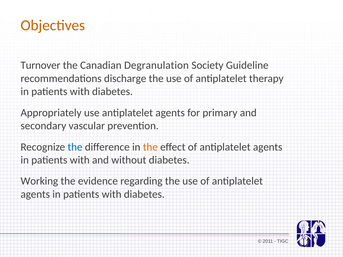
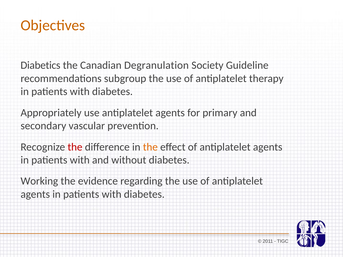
Turnover: Turnover -> Diabetics
discharge: discharge -> subgroup
the at (75, 147) colour: blue -> red
